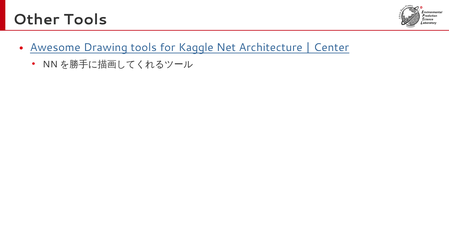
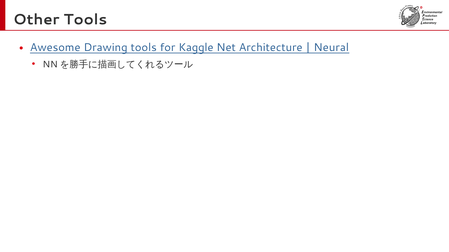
Center: Center -> Neural
